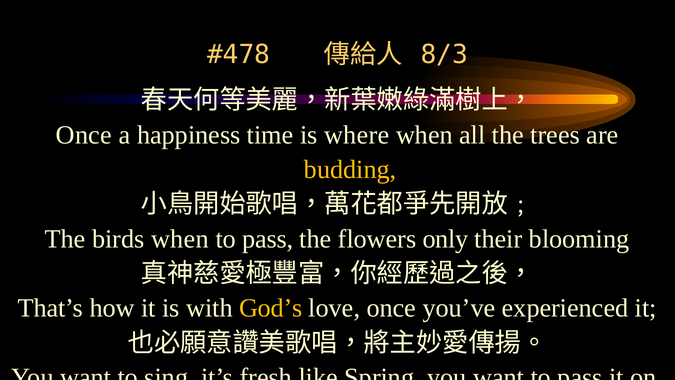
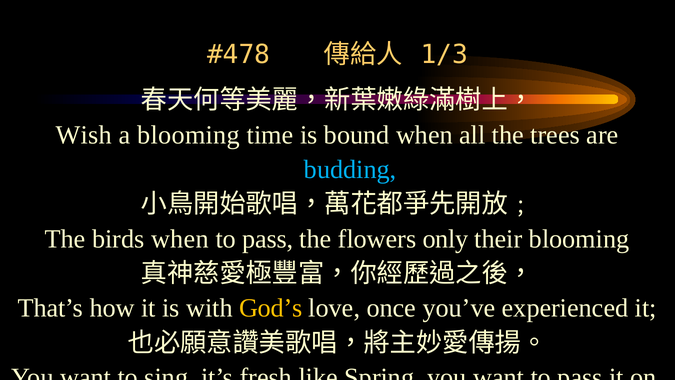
8/3: 8/3 -> 1/3
Once at (84, 135): Once -> Wish
a happiness: happiness -> blooming
where: where -> bound
budding colour: yellow -> light blue
